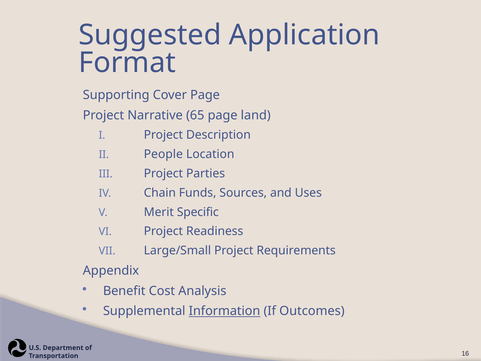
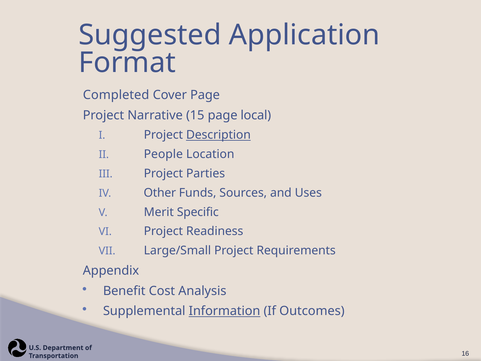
Supporting: Supporting -> Completed
65: 65 -> 15
land: land -> local
Description underline: none -> present
Chain: Chain -> Other
